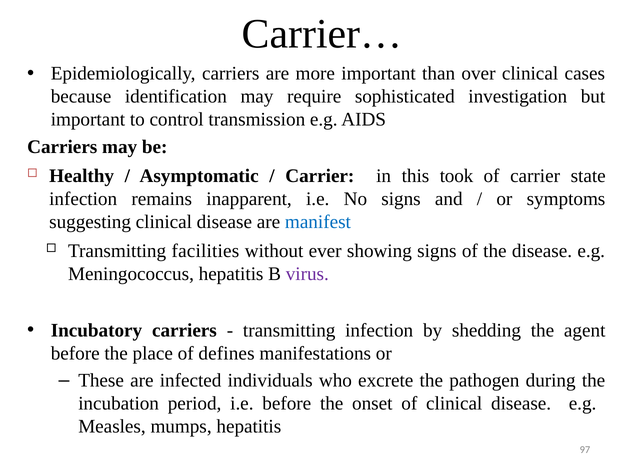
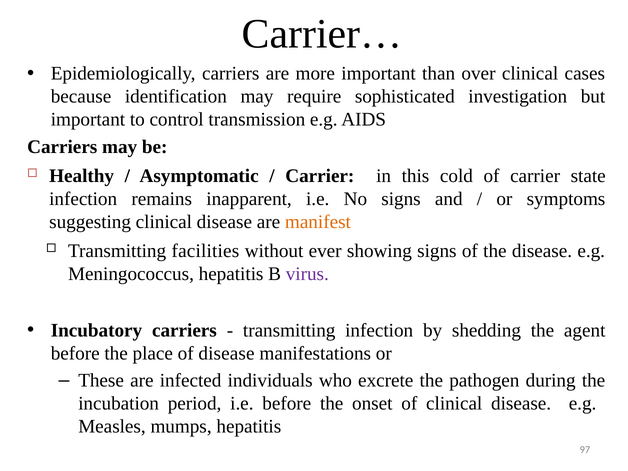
took: took -> cold
manifest colour: blue -> orange
of defines: defines -> disease
